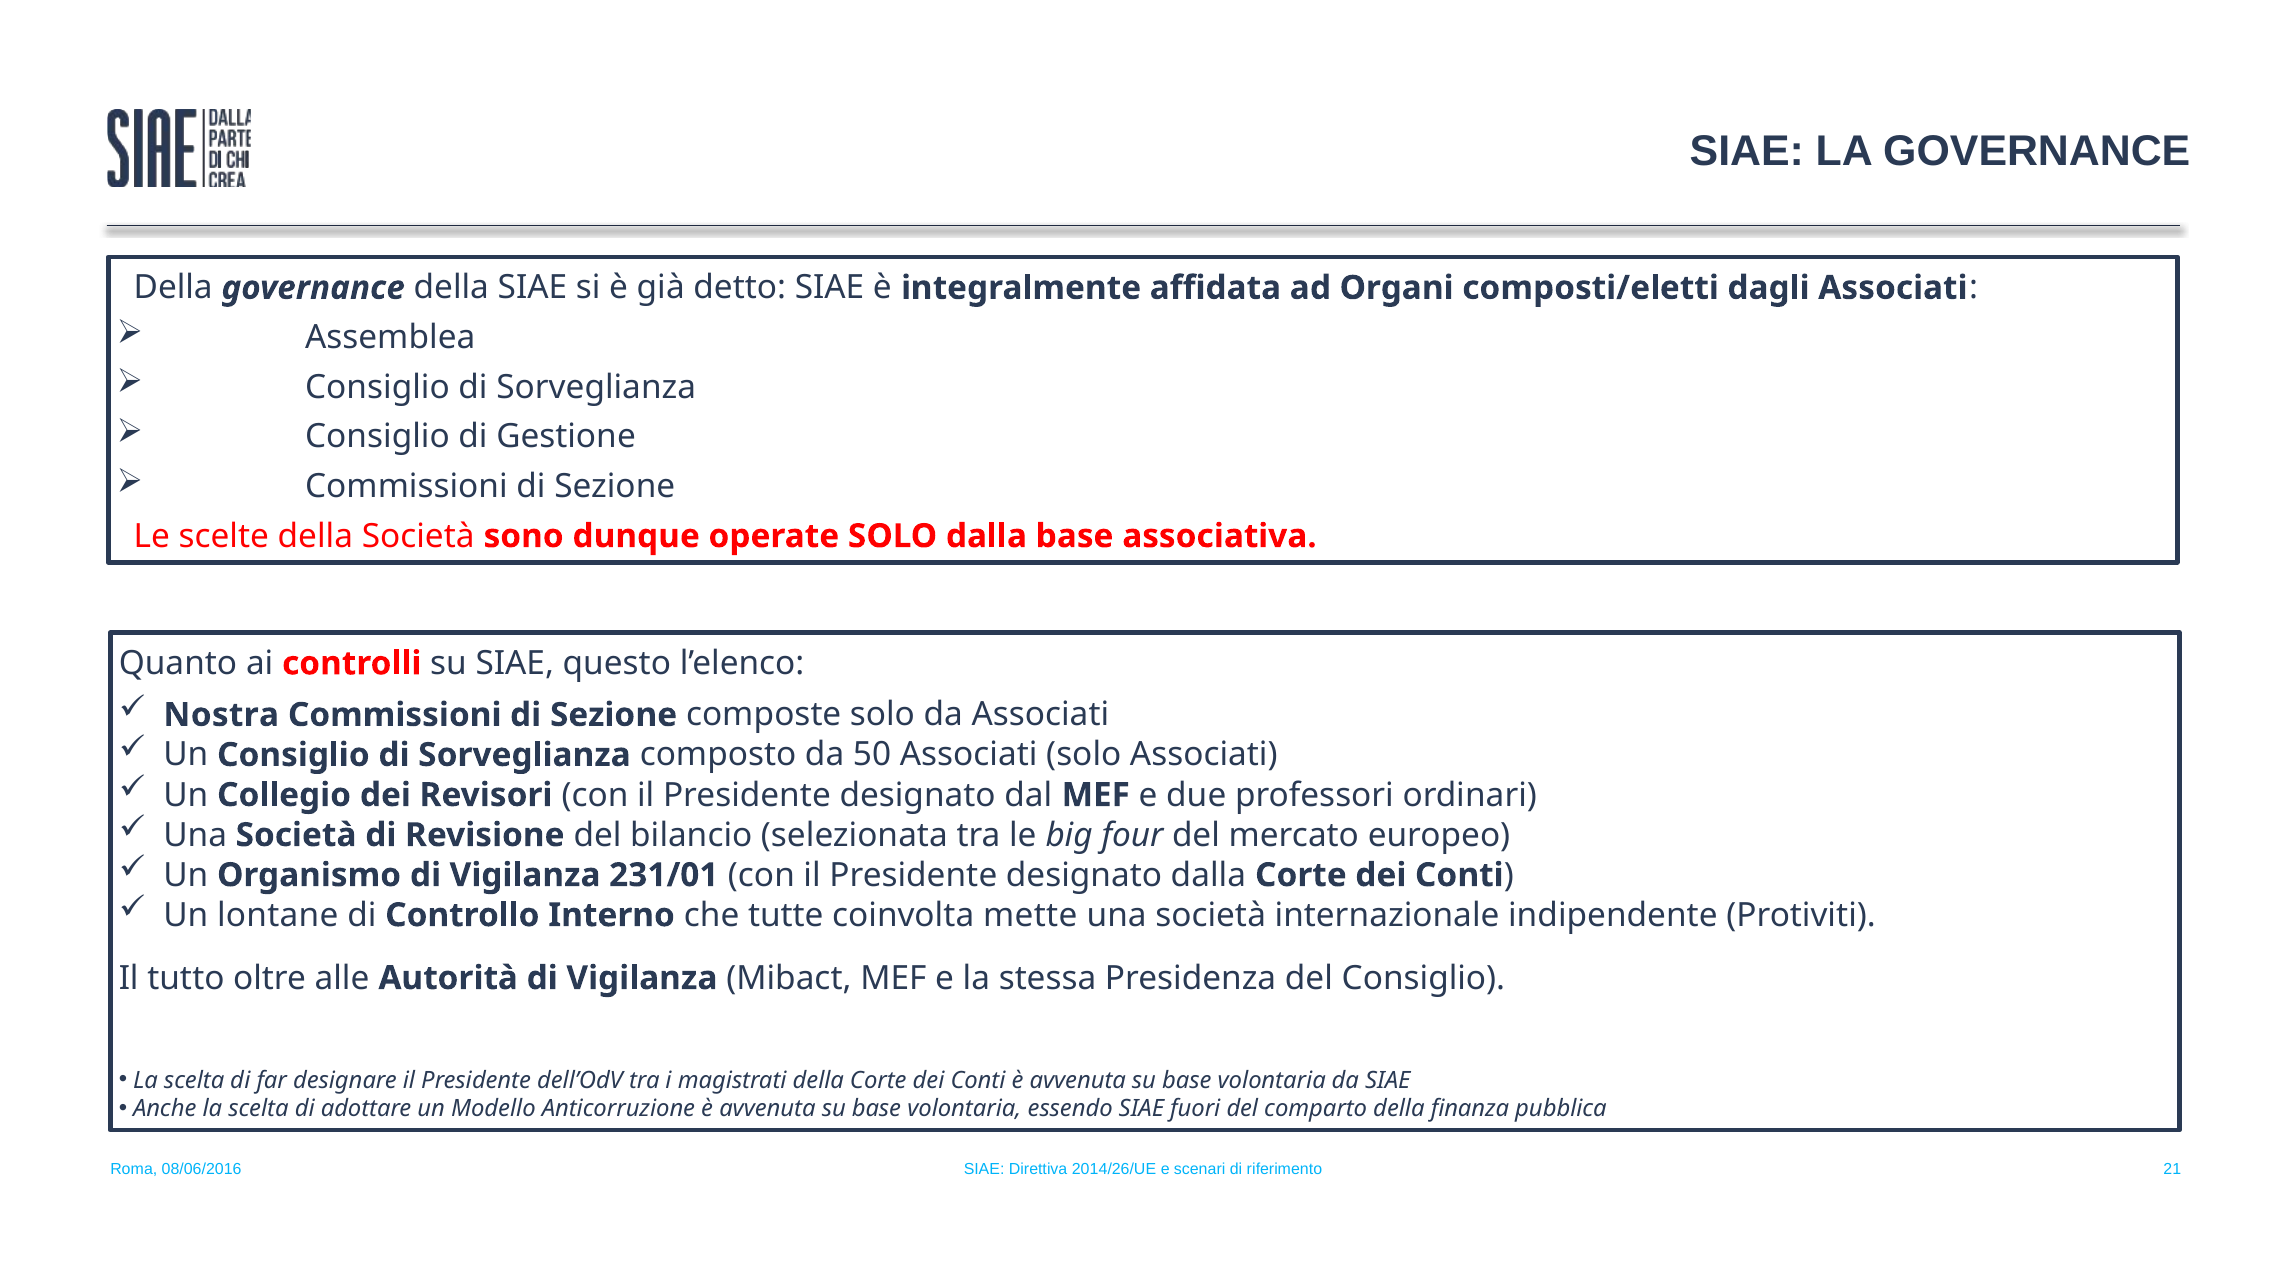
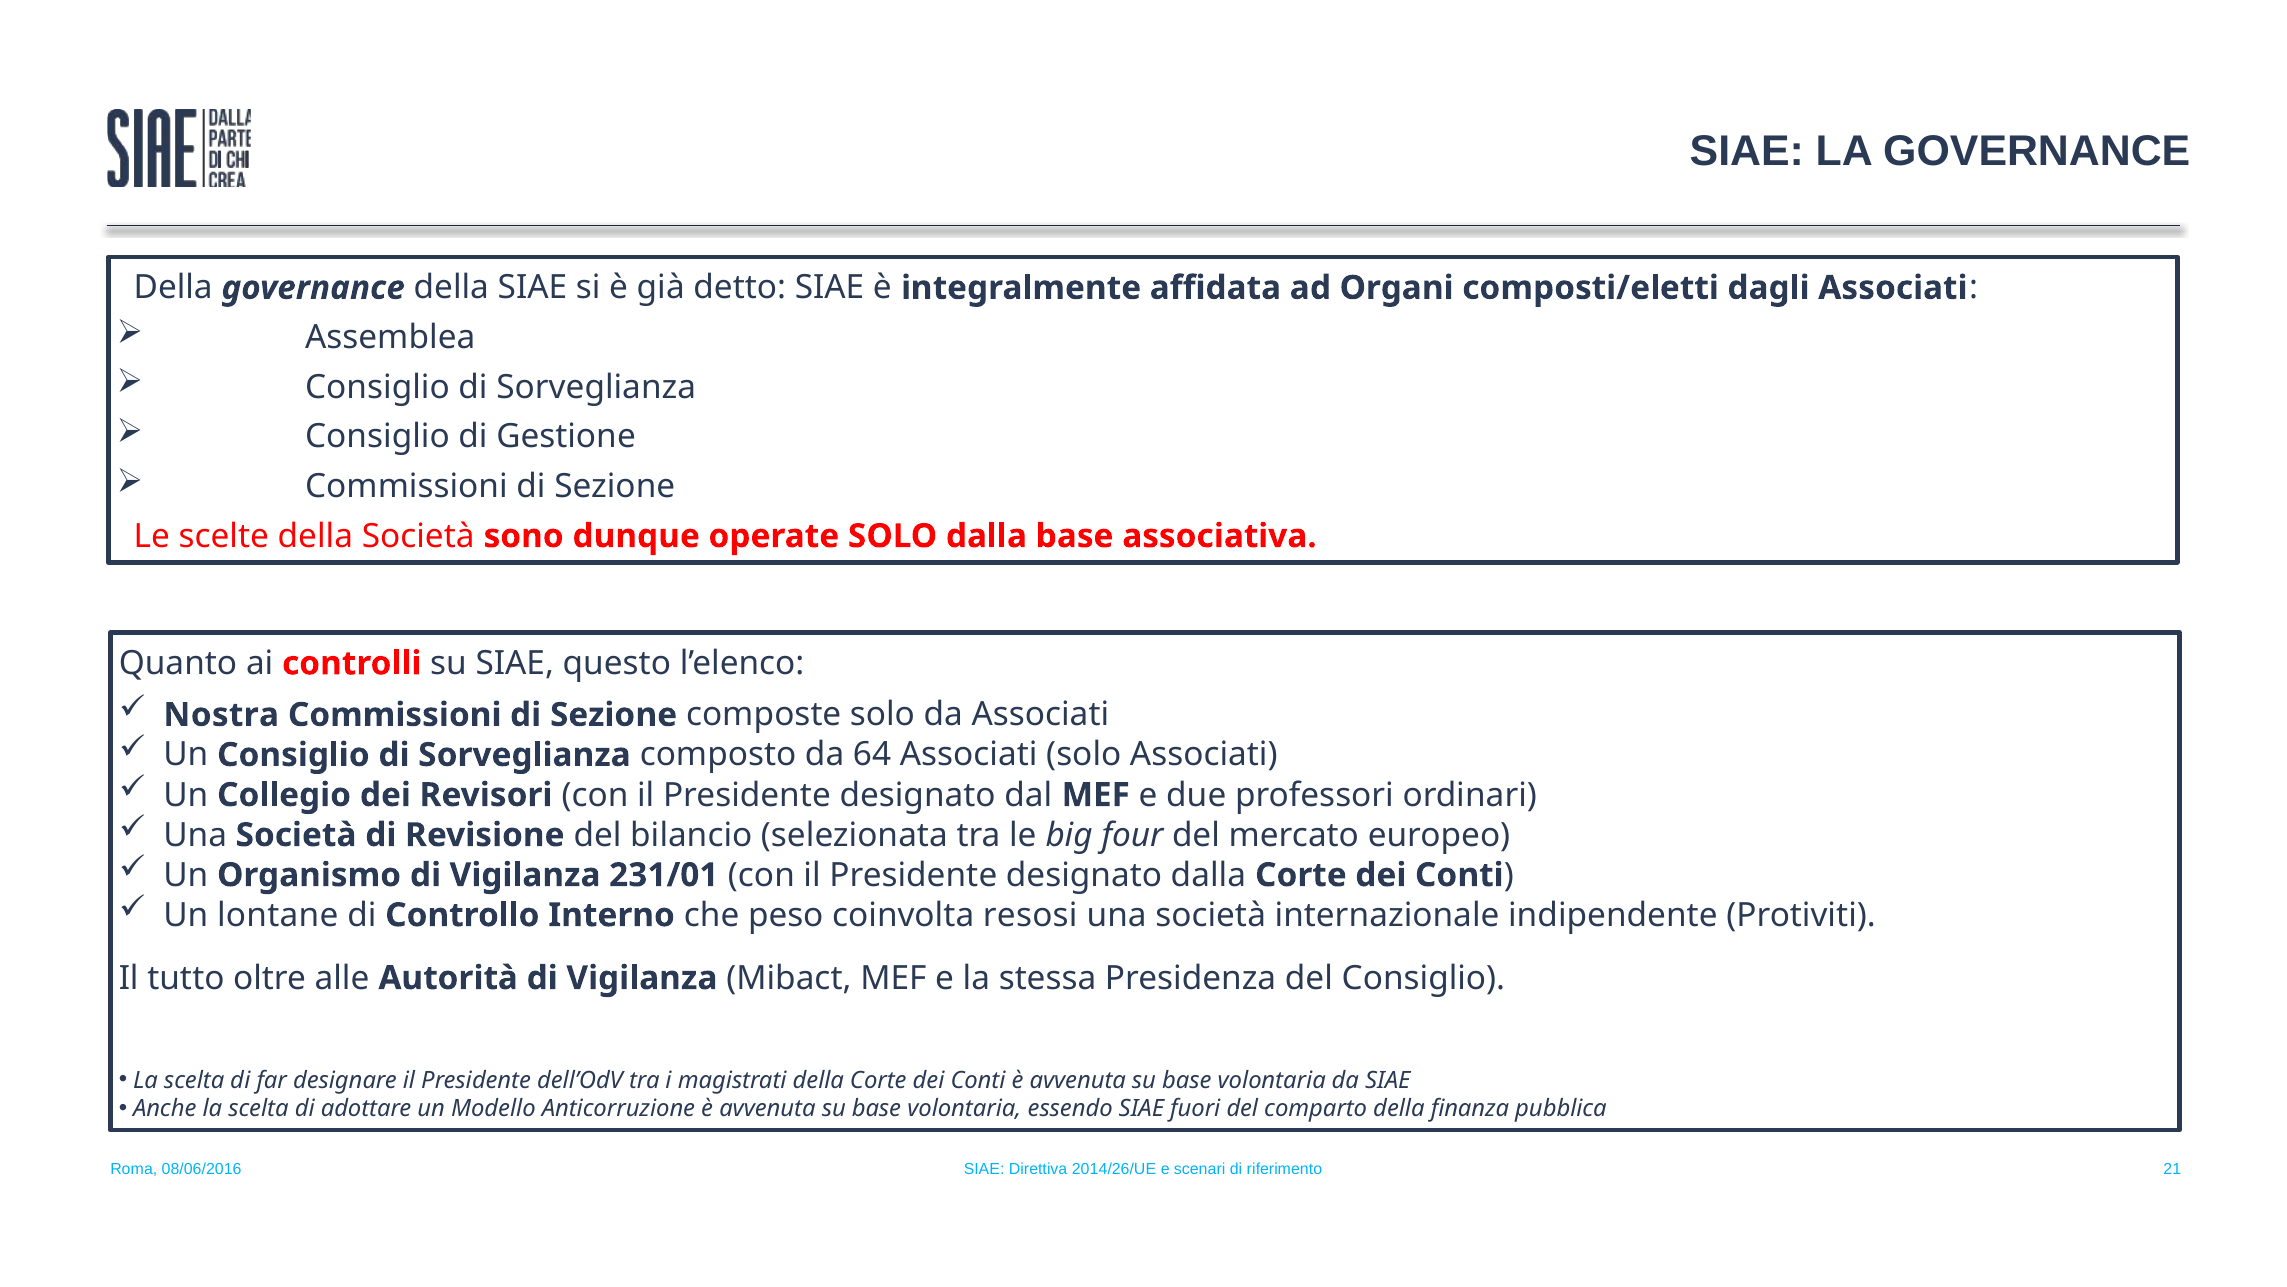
50: 50 -> 64
tutte: tutte -> peso
mette: mette -> resosi
